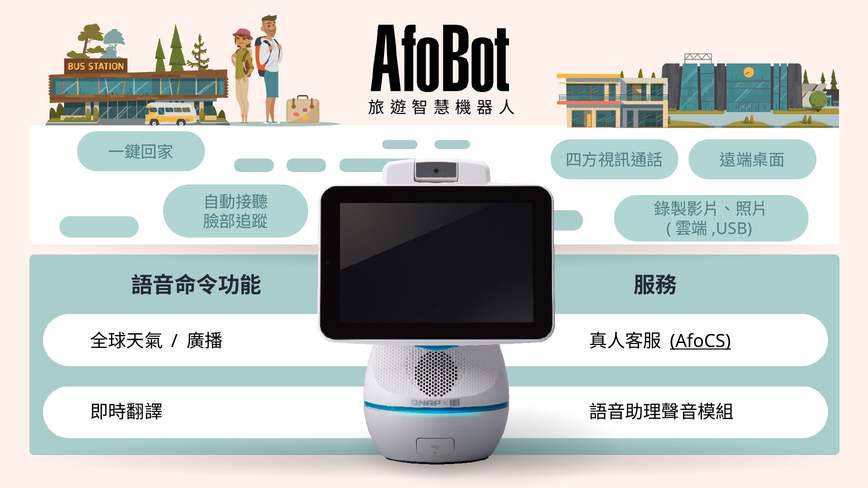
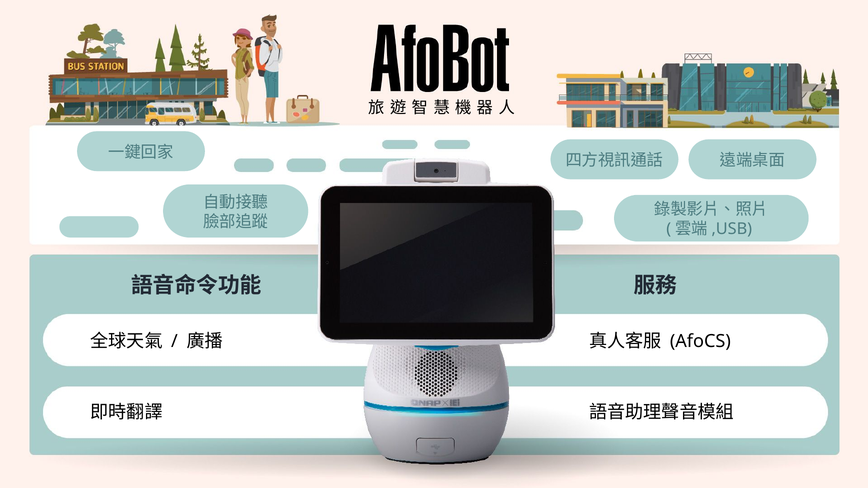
AfoCS underline: present -> none
